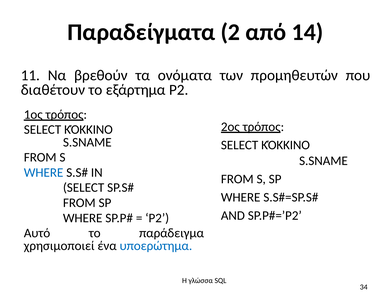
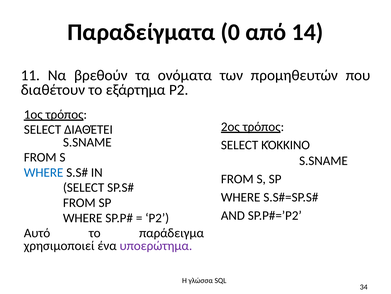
2: 2 -> 0
ΚΌΚΚΙΝΟ at (88, 129): ΚΌΚΚΙΝΟ -> ΔΙΑΘΈΤΕΙ
υποερώτημα colour: blue -> purple
